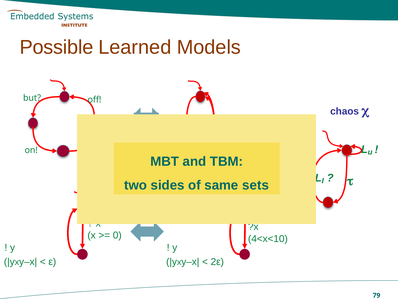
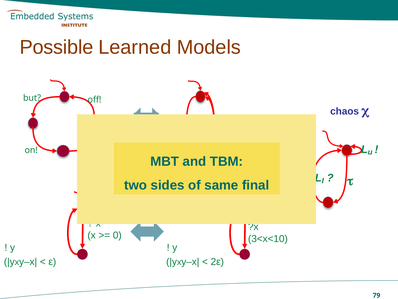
sets: sets -> final
4<x<10: 4<x<10 -> 3<x<10
